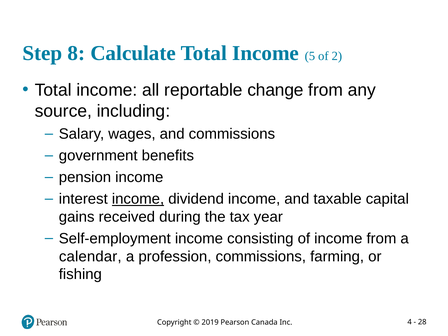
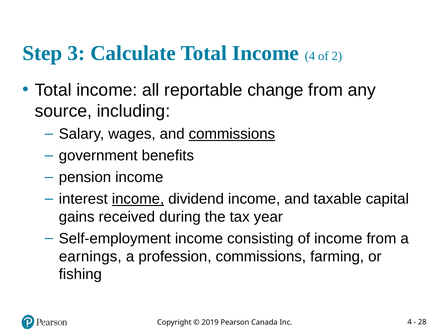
8: 8 -> 3
Income 5: 5 -> 4
commissions at (232, 134) underline: none -> present
calendar: calendar -> earnings
